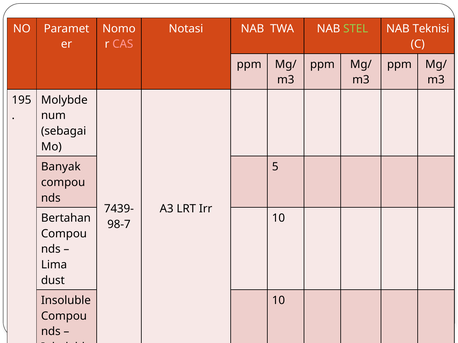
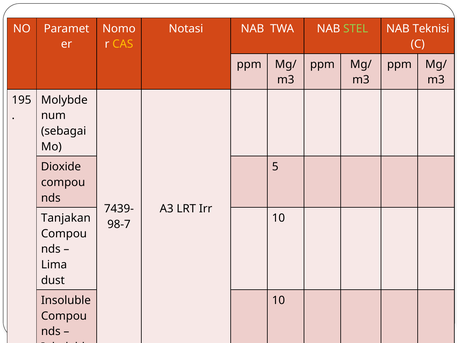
CAS colour: pink -> yellow
Banyak: Banyak -> Dioxide
Bertahan: Bertahan -> Tanjakan
